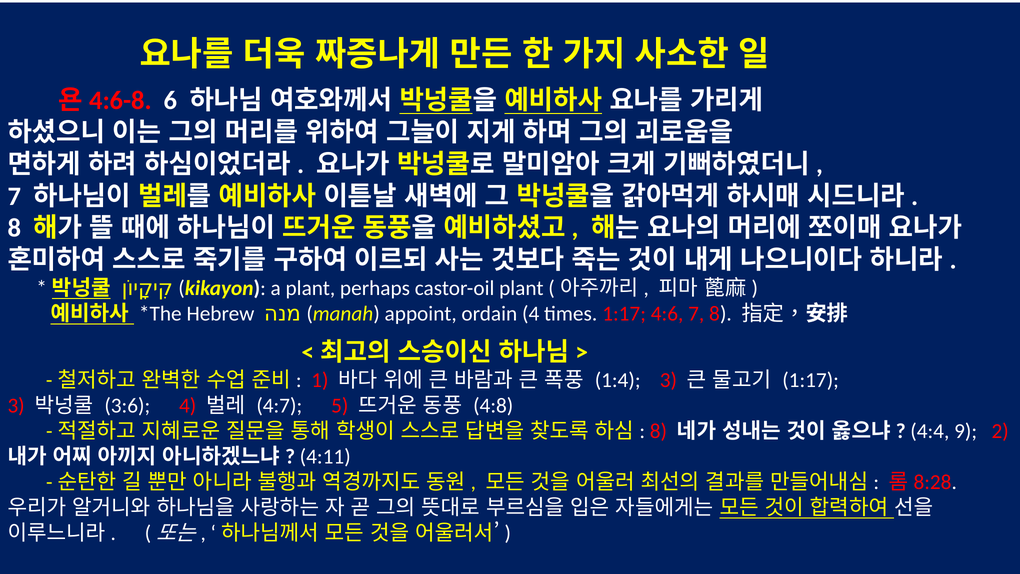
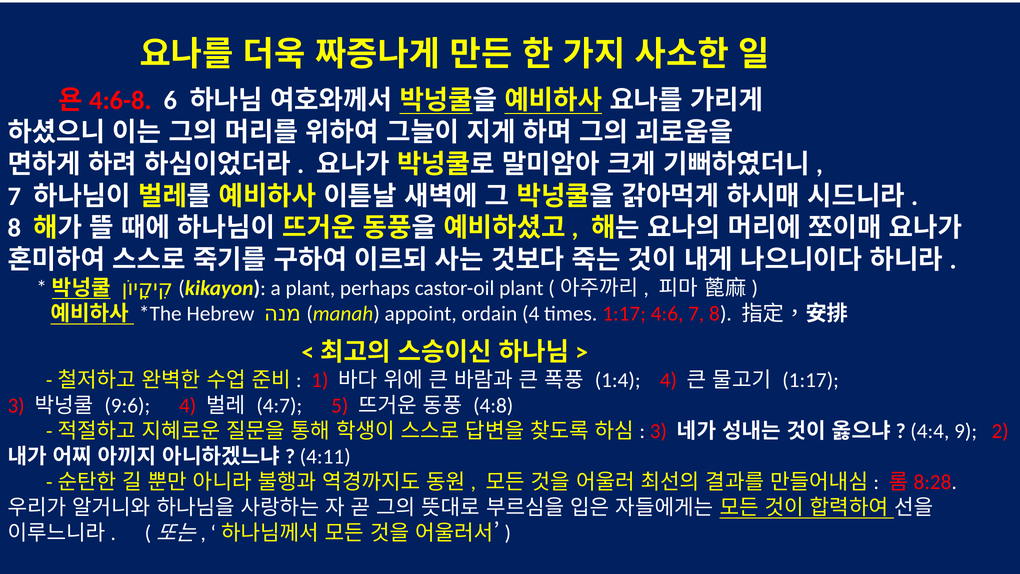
1:4 3: 3 -> 4
3:6: 3:6 -> 9:6
8 at (658, 431): 8 -> 3
